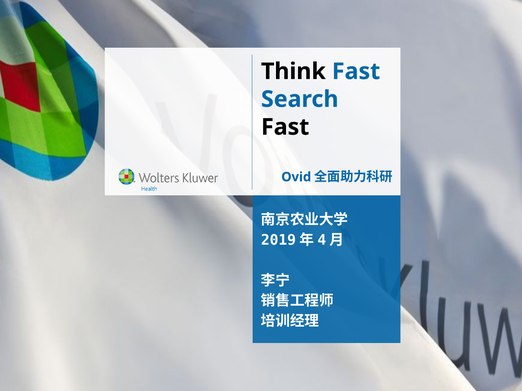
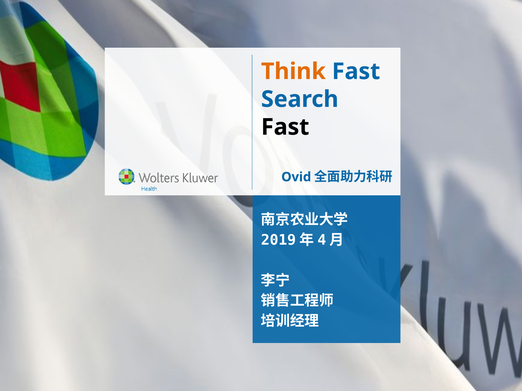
Think colour: black -> orange
